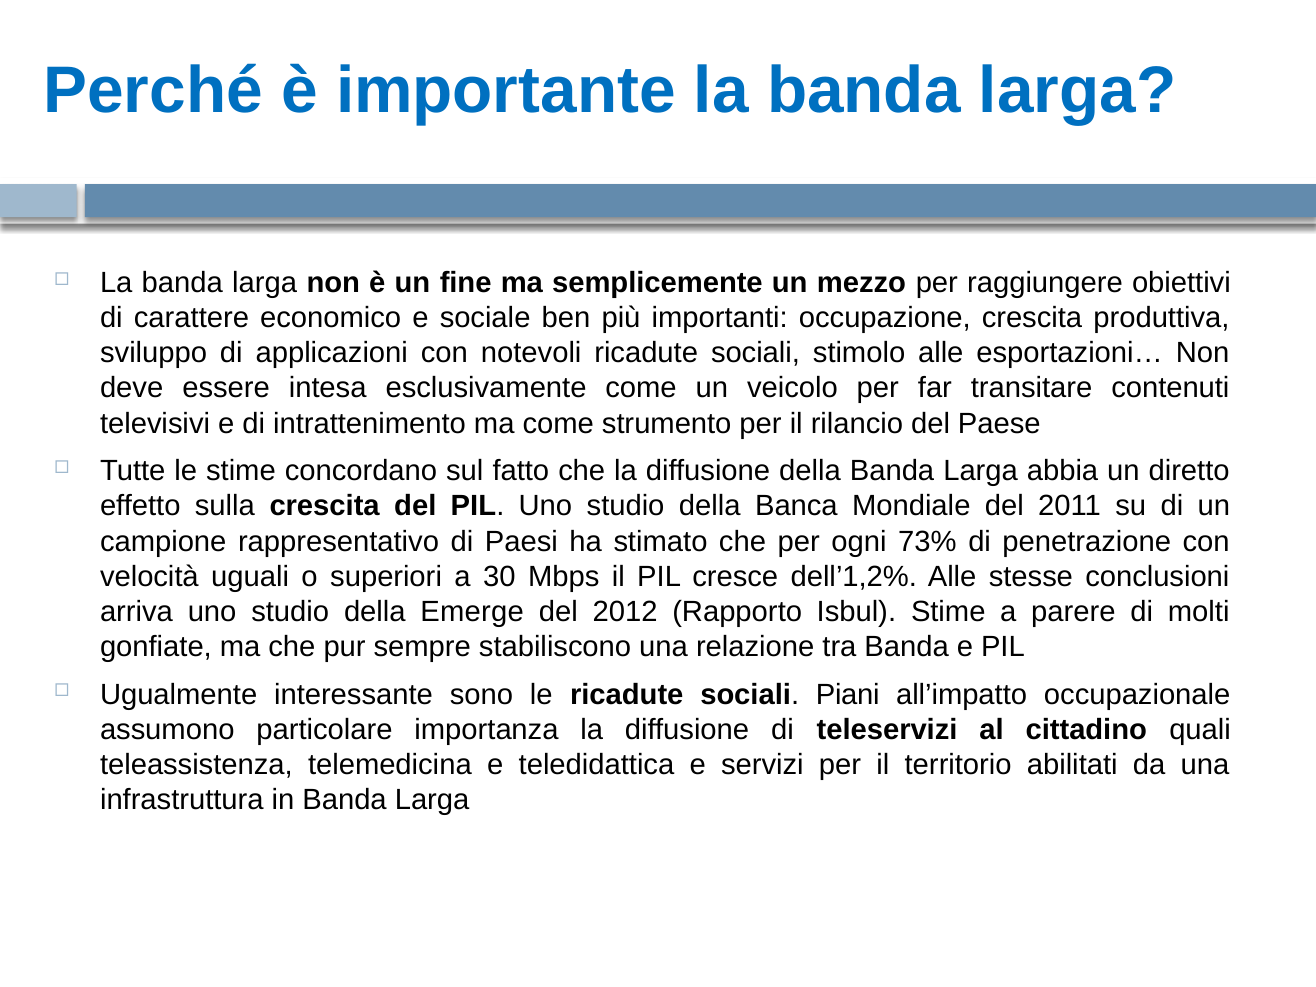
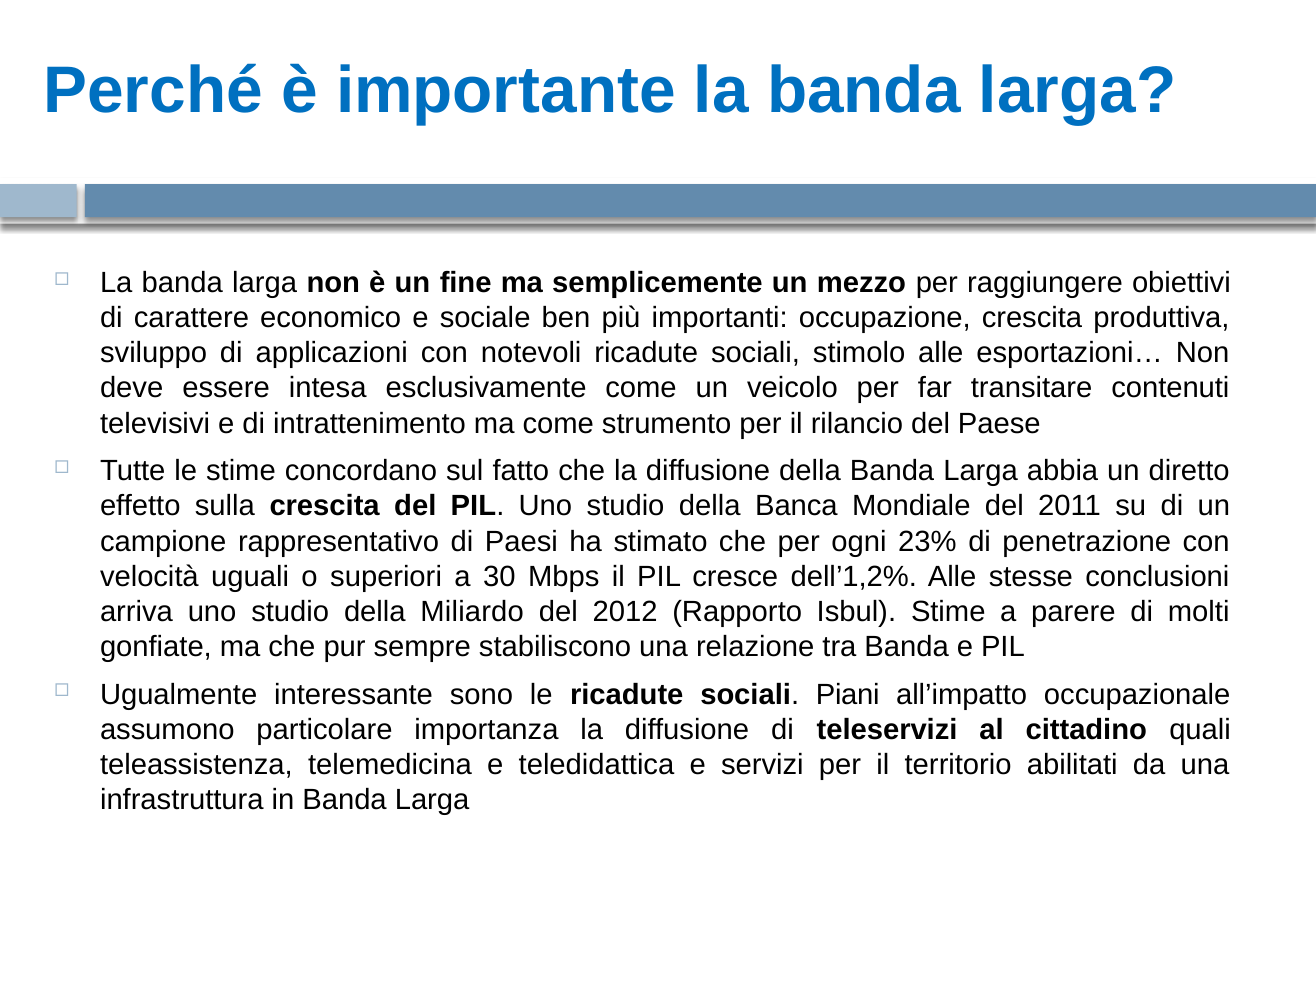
73%: 73% -> 23%
Emerge: Emerge -> Miliardo
